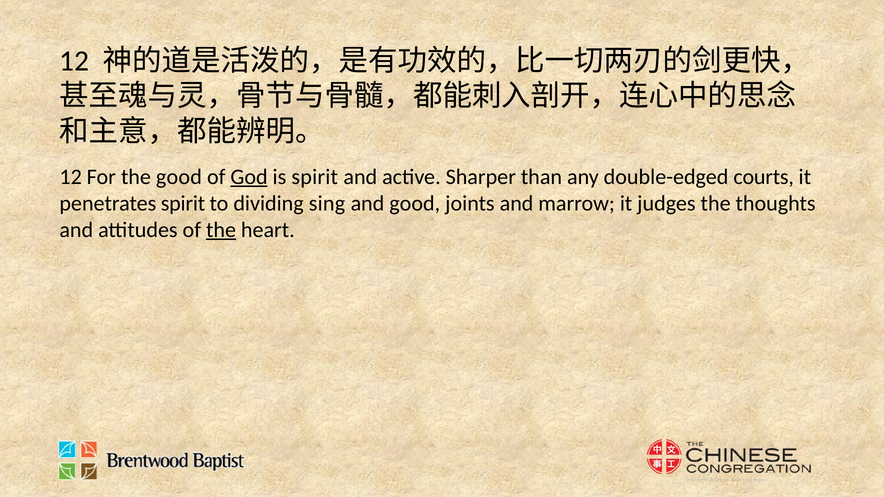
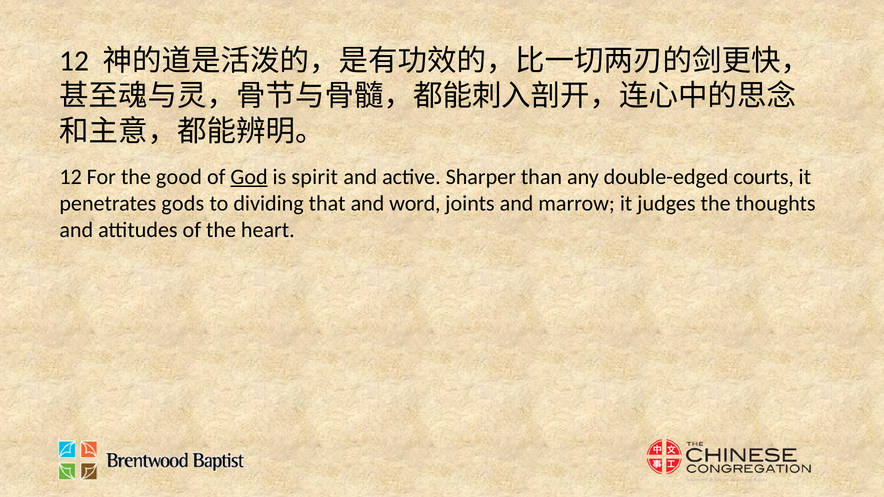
penetrates spirit: spirit -> gods
sing: sing -> that
and good: good -> word
the at (221, 230) underline: present -> none
